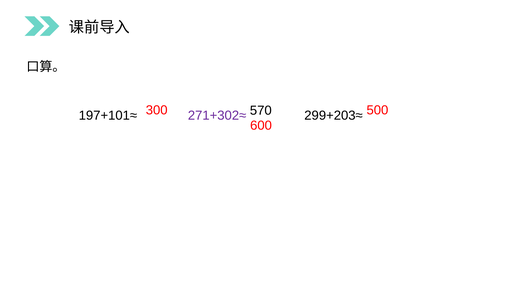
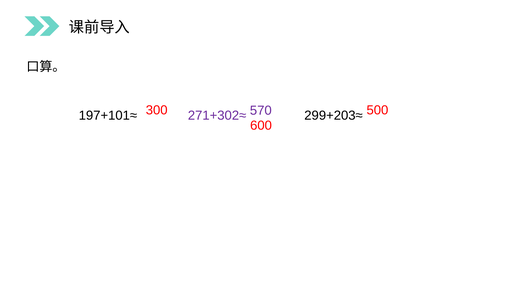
570 colour: black -> purple
